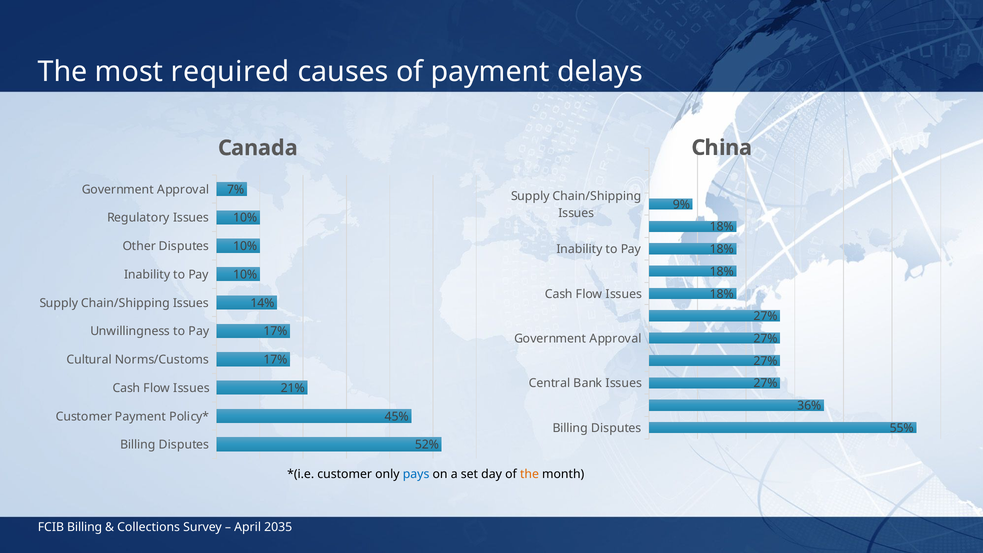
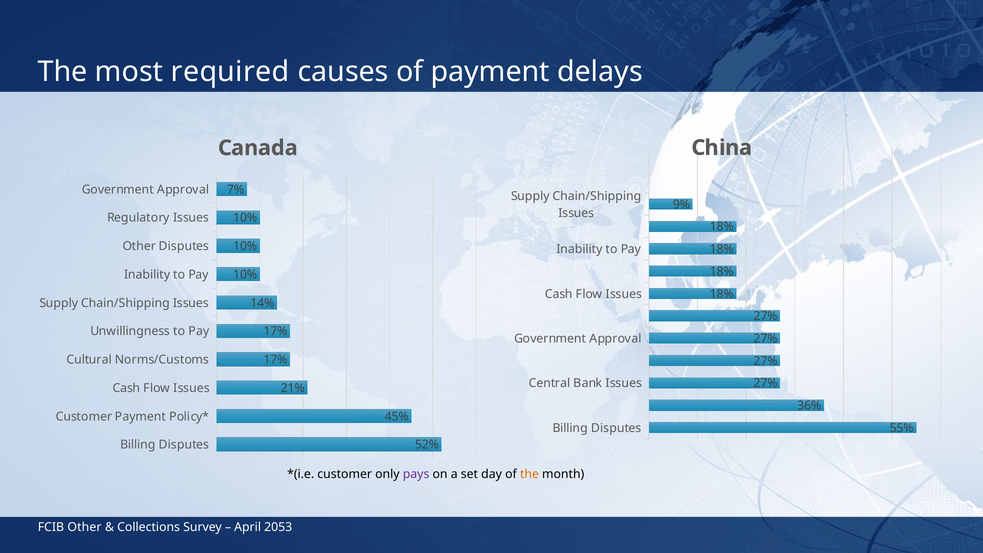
pays colour: blue -> purple
FCIB Billing: Billing -> Other
2035: 2035 -> 2053
